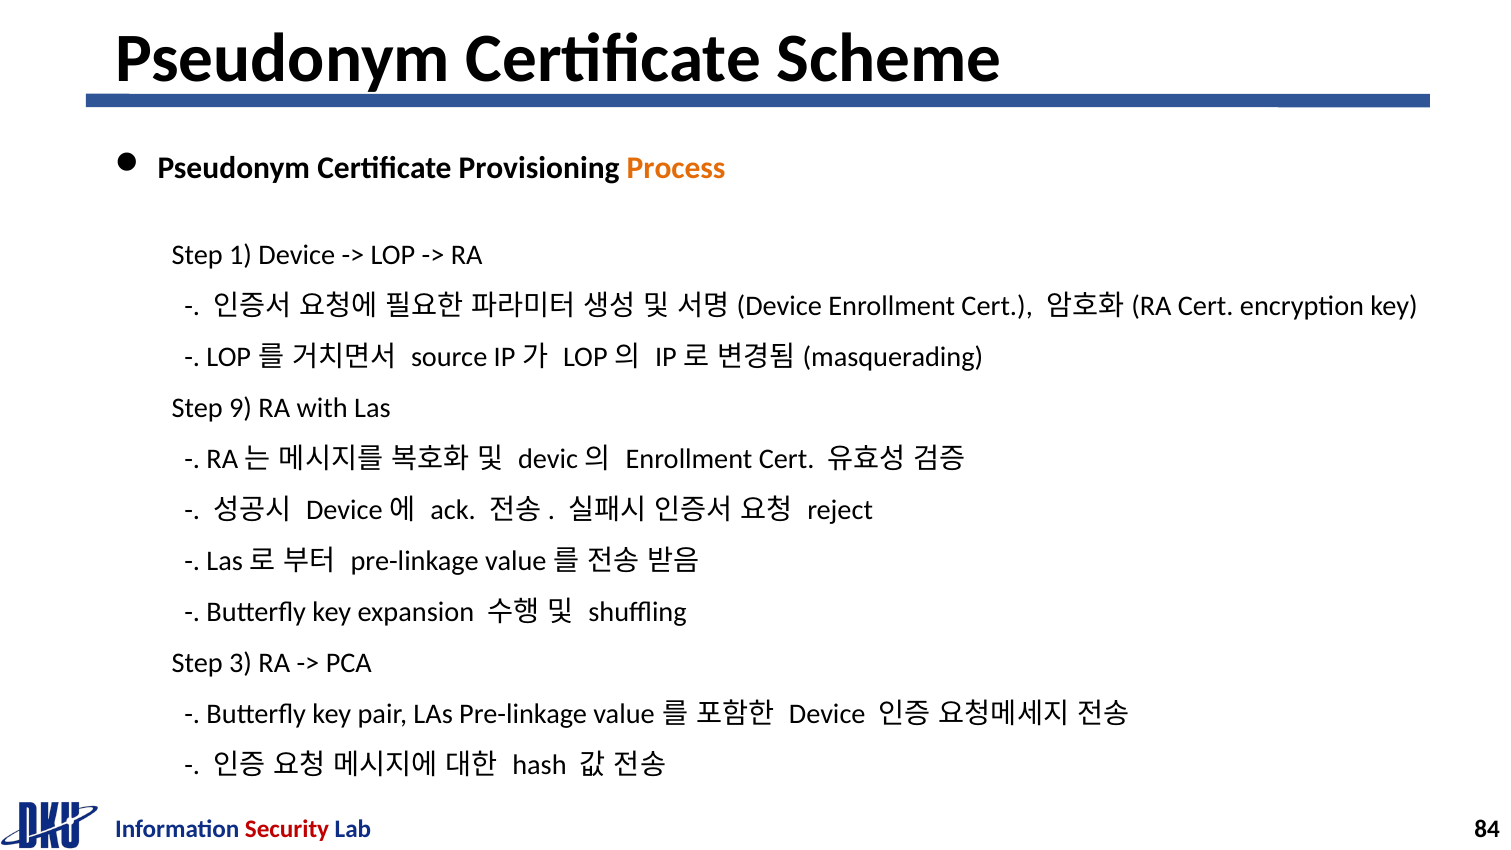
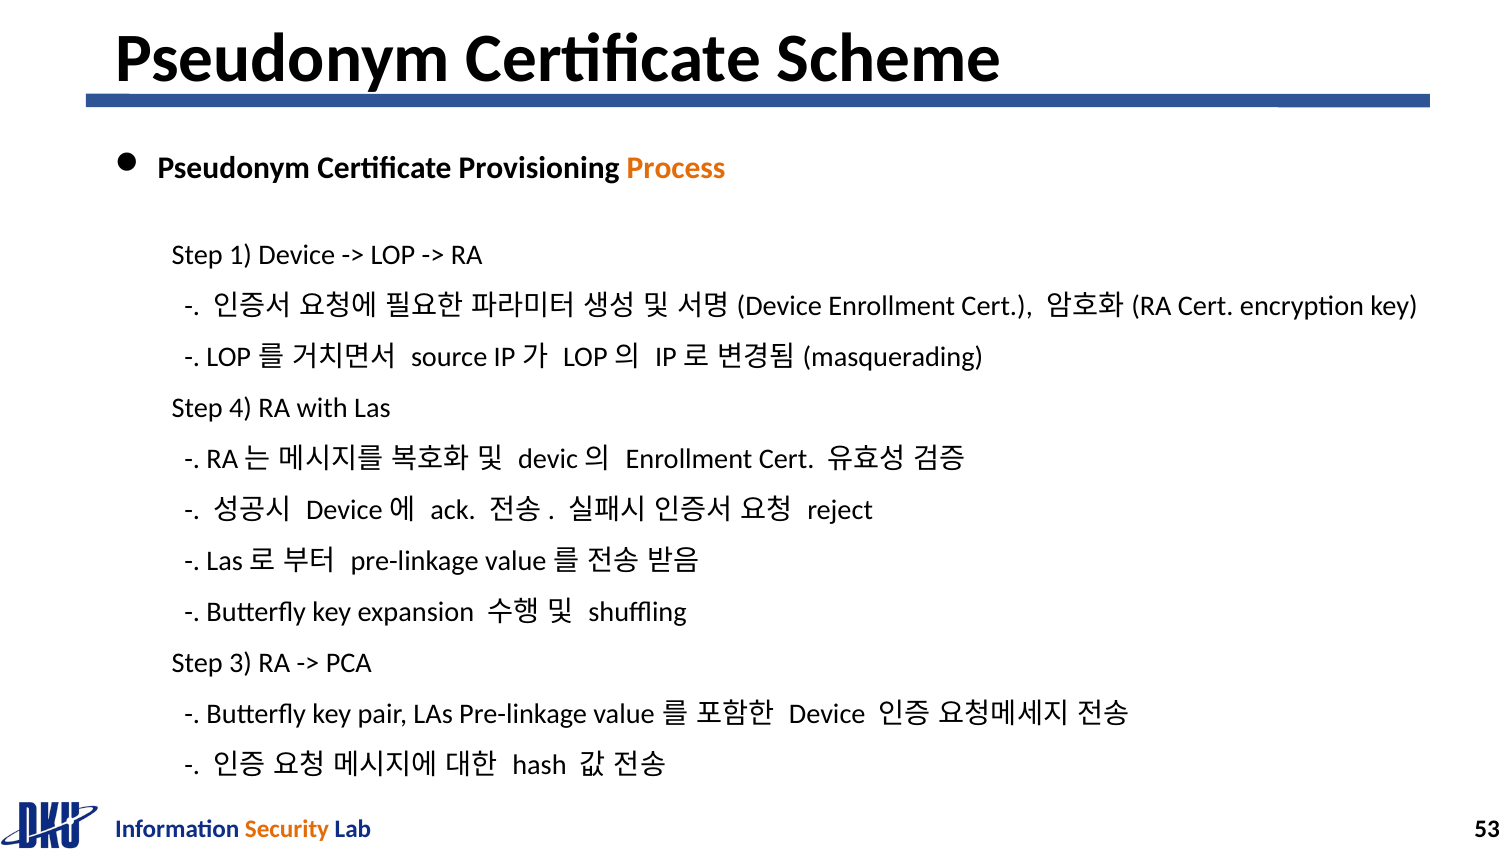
9: 9 -> 4
Security colour: red -> orange
84: 84 -> 53
